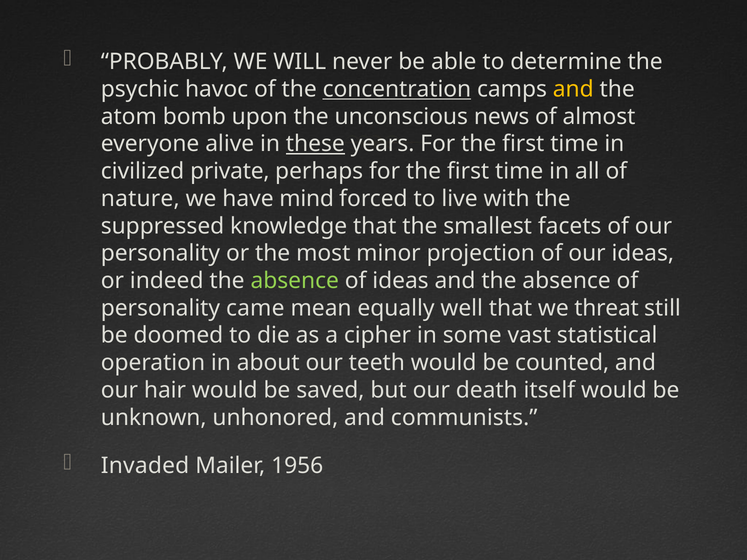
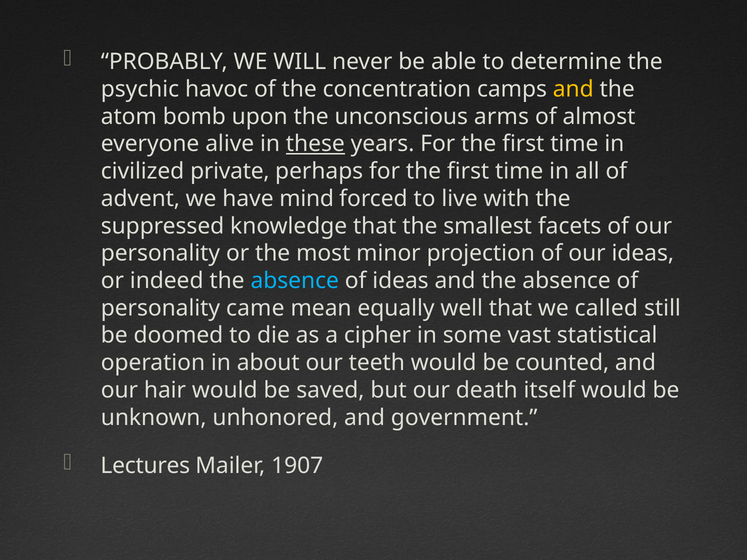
concentration underline: present -> none
news: news -> arms
nature: nature -> advent
absence at (295, 281) colour: light green -> light blue
threat: threat -> called
communists: communists -> government
Invaded: Invaded -> Lectures
1956: 1956 -> 1907
